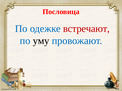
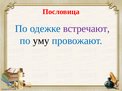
встречают colour: red -> purple
